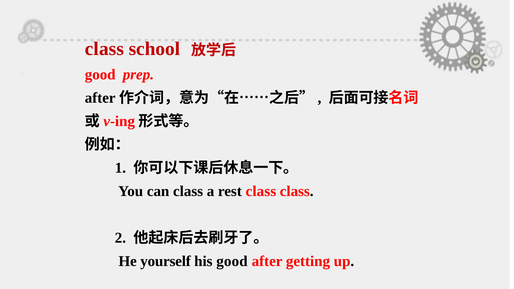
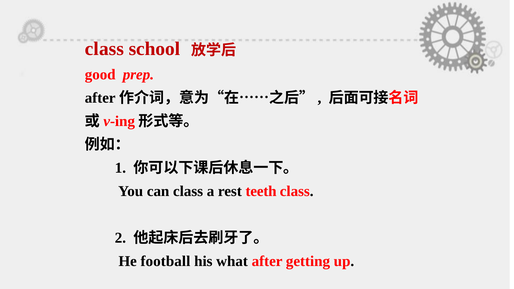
rest class: class -> teeth
yourself: yourself -> football
his good: good -> what
